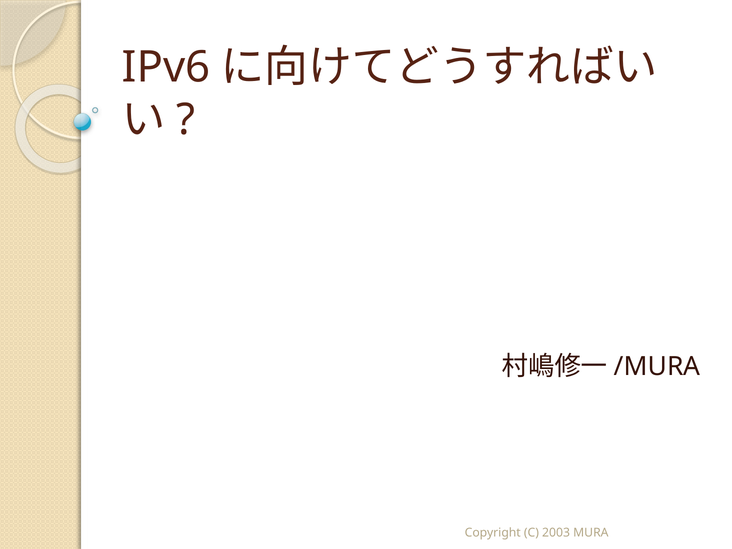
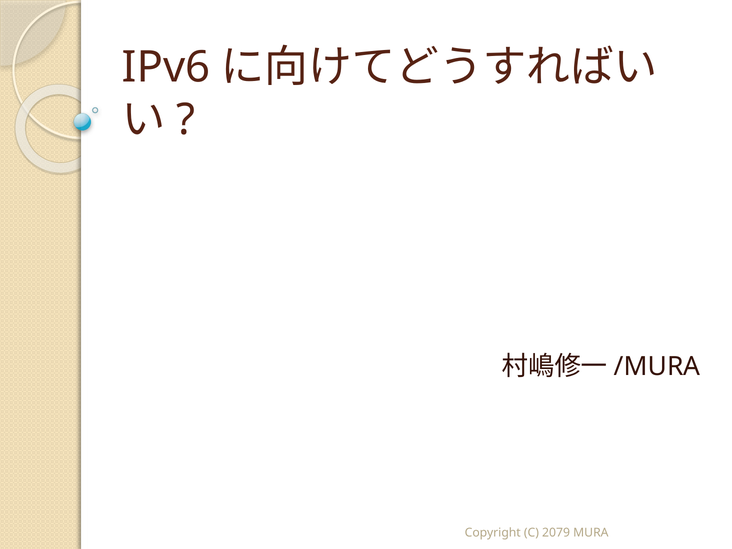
2003: 2003 -> 2079
